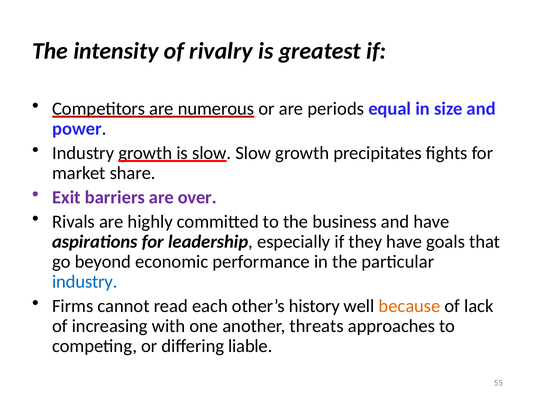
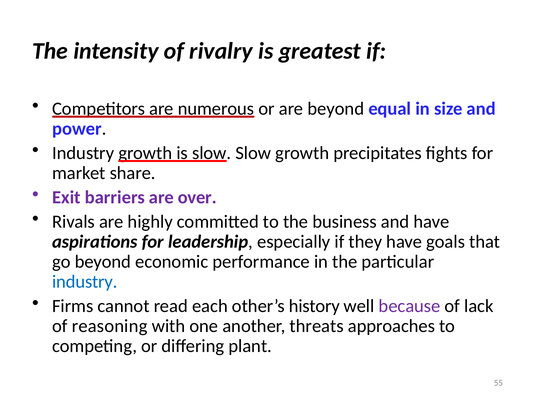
are periods: periods -> beyond
because colour: orange -> purple
increasing: increasing -> reasoning
liable: liable -> plant
